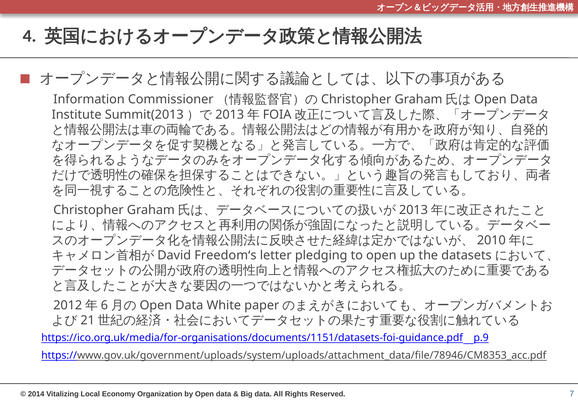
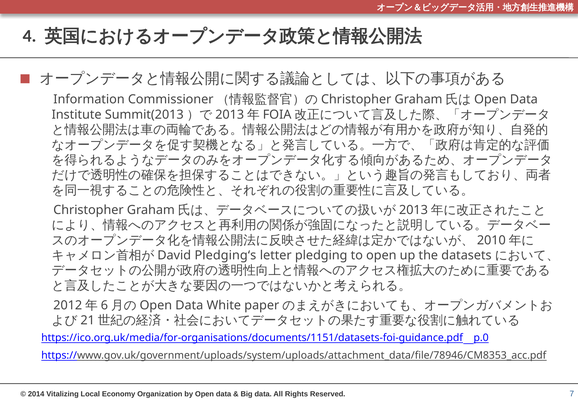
Freedom‘s: Freedom‘s -> Pledging‘s
p.9: p.9 -> p.0
